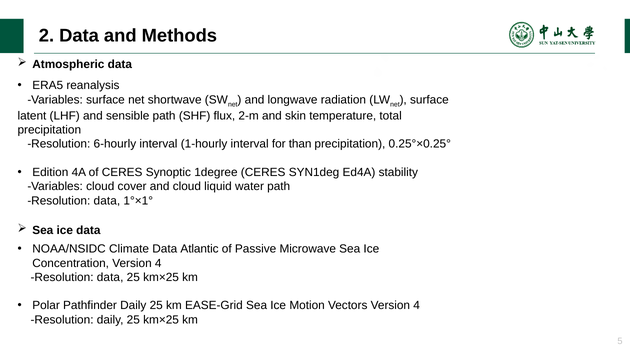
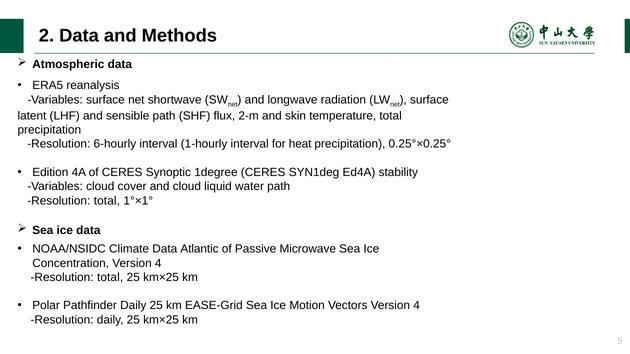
than: than -> heat
data at (107, 201): data -> total
data at (110, 278): data -> total
